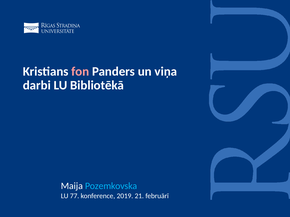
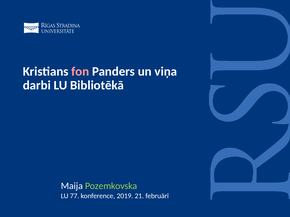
Pozemkovska colour: light blue -> light green
